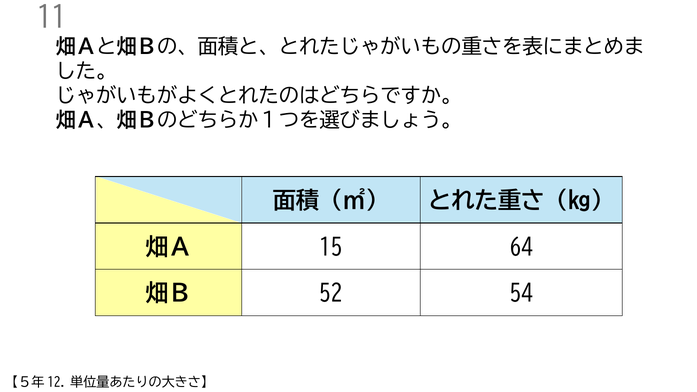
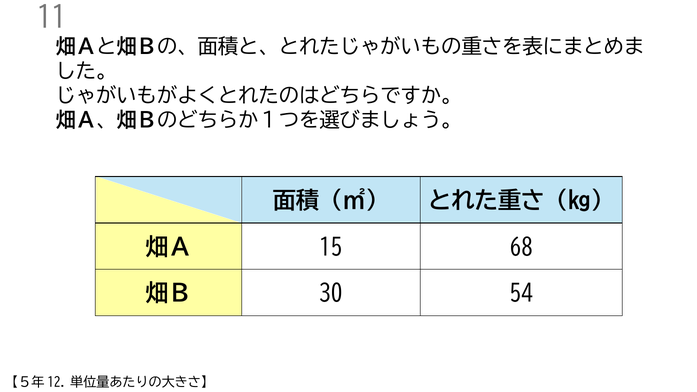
64: 64 -> 68
52: 52 -> 30
